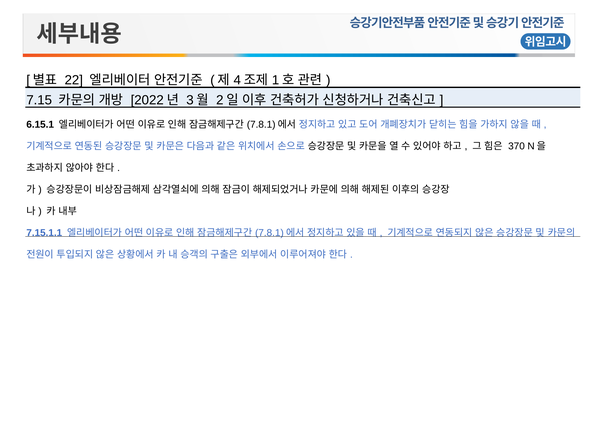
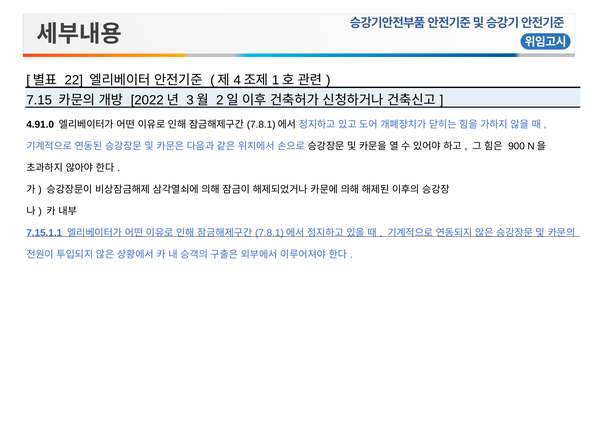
6.15.1: 6.15.1 -> 4.91.0
370: 370 -> 900
